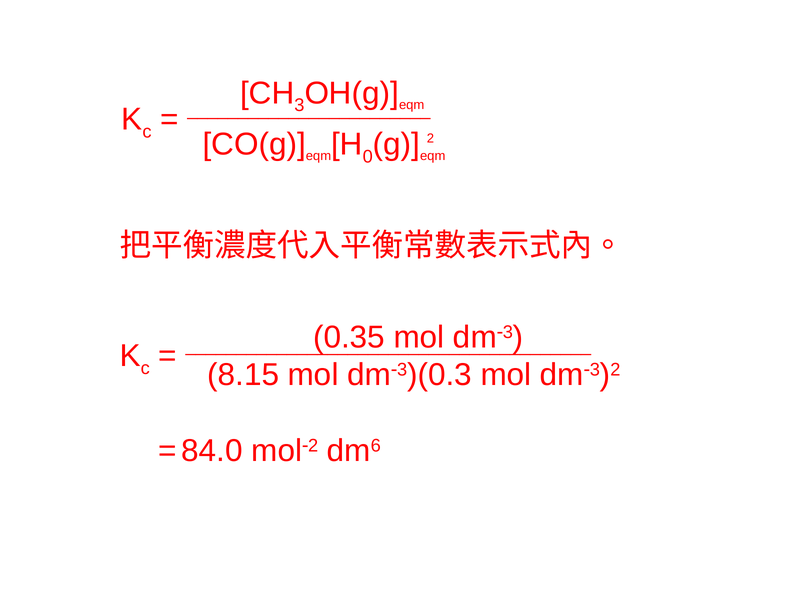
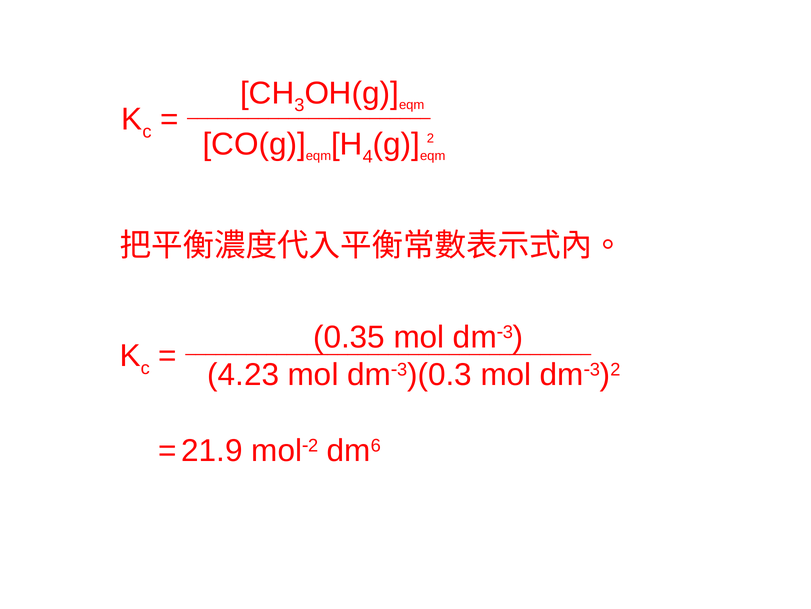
0: 0 -> 4
8.15: 8.15 -> 4.23
84.0: 84.0 -> 21.9
